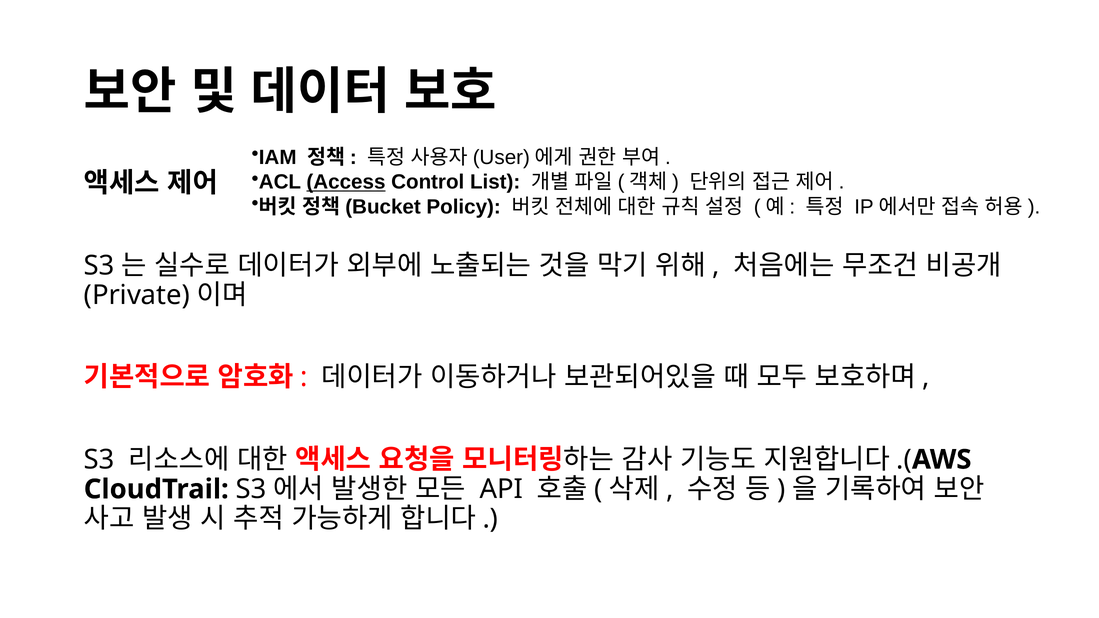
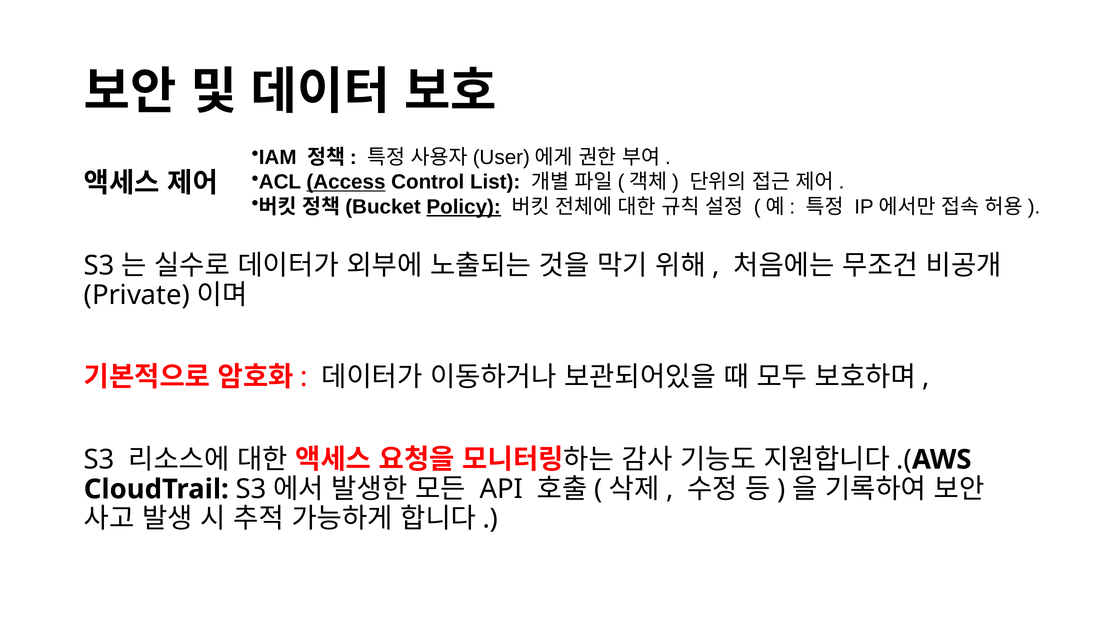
Policy underline: none -> present
